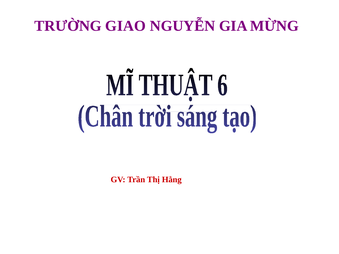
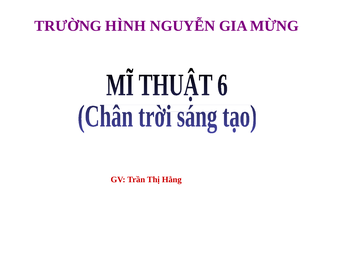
GIAO: GIAO -> HÌNH
